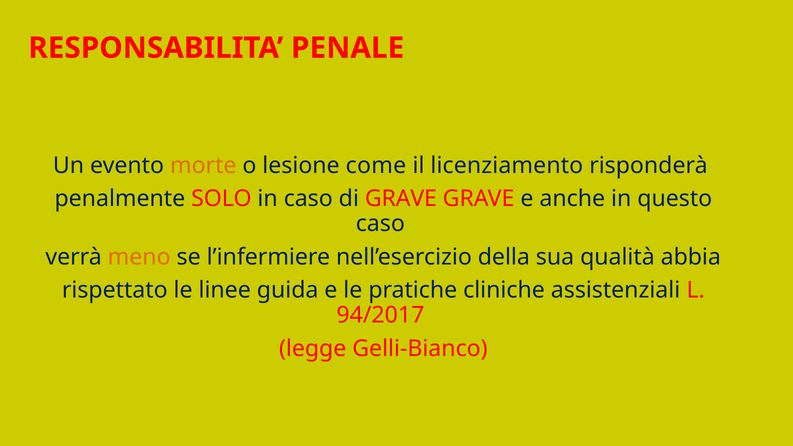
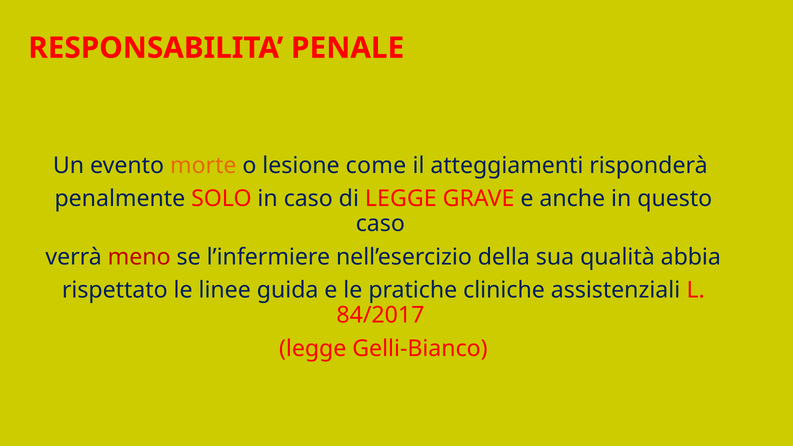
licenziamento: licenziamento -> atteggiamenti
di GRAVE: GRAVE -> LEGGE
meno colour: orange -> red
94/2017: 94/2017 -> 84/2017
